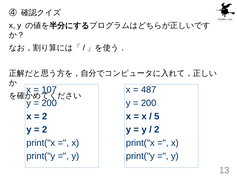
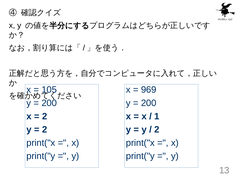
107: 107 -> 105
487: 487 -> 969
5: 5 -> 1
